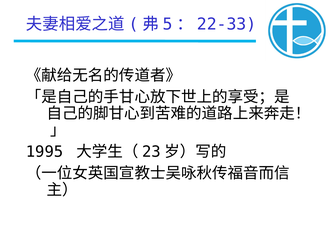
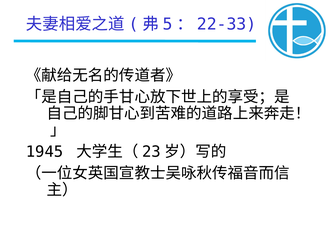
1995: 1995 -> 1945
